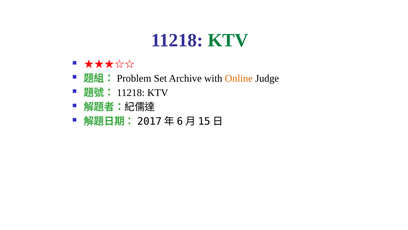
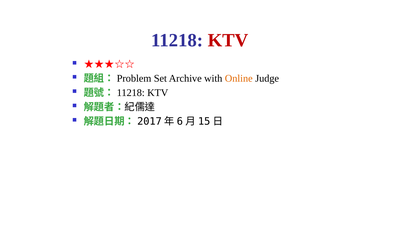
KTV at (228, 40) colour: green -> red
